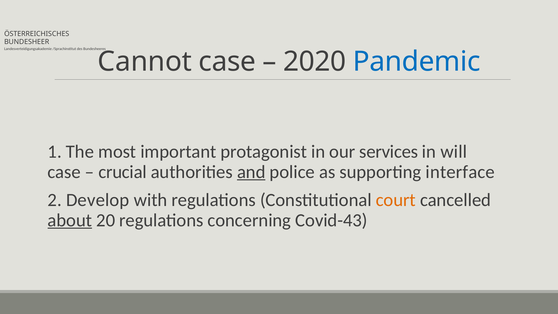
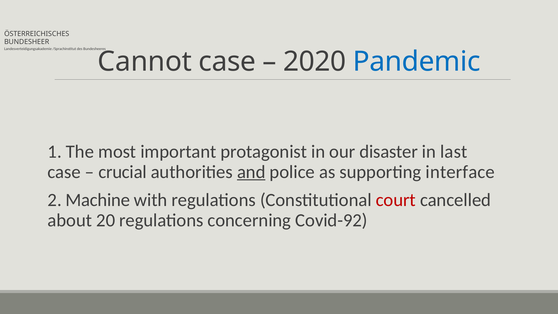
services: services -> disaster
will: will -> last
Develop: Develop -> Machine
court colour: orange -> red
about underline: present -> none
Covid-43: Covid-43 -> Covid-92
